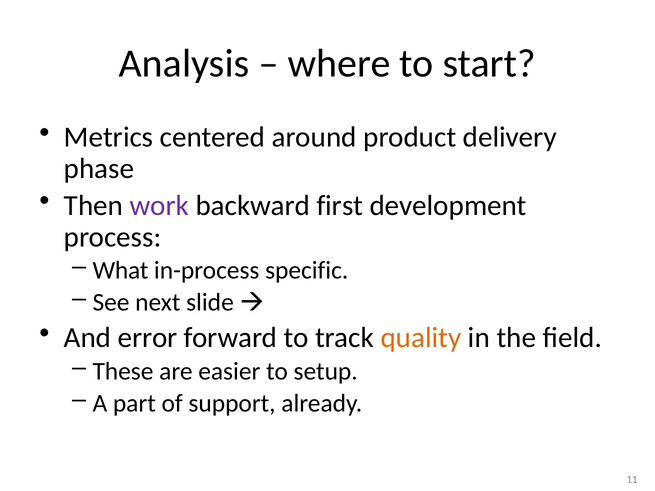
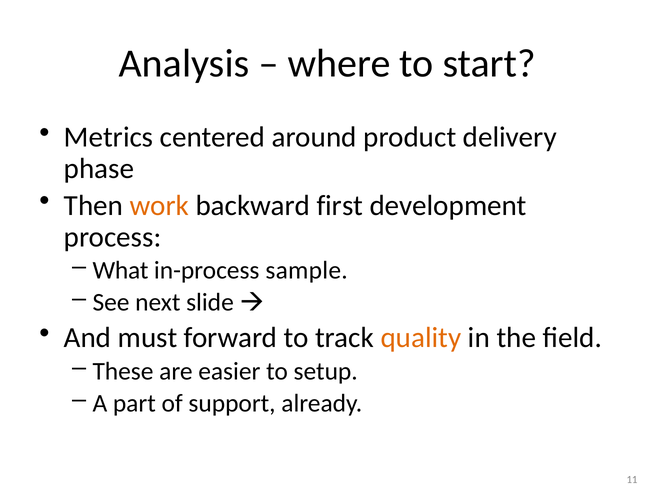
work colour: purple -> orange
specific: specific -> sample
error: error -> must
